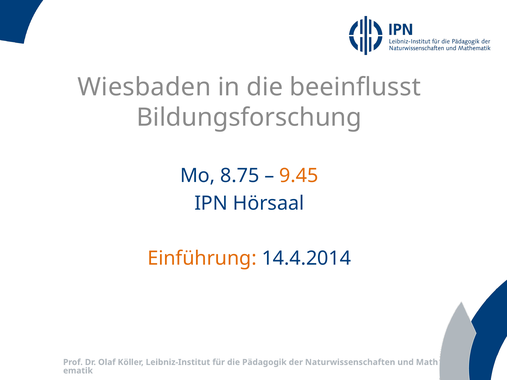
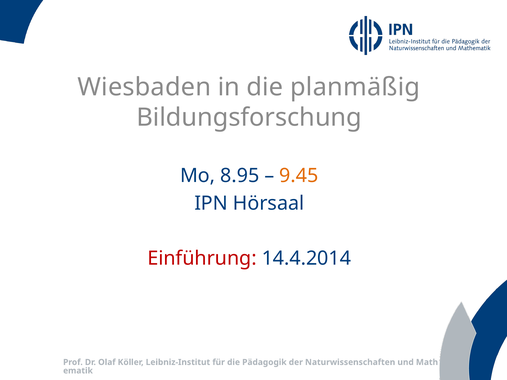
beeinflusst: beeinflusst -> planmäßig
8.75: 8.75 -> 8.95
Einführung colour: orange -> red
